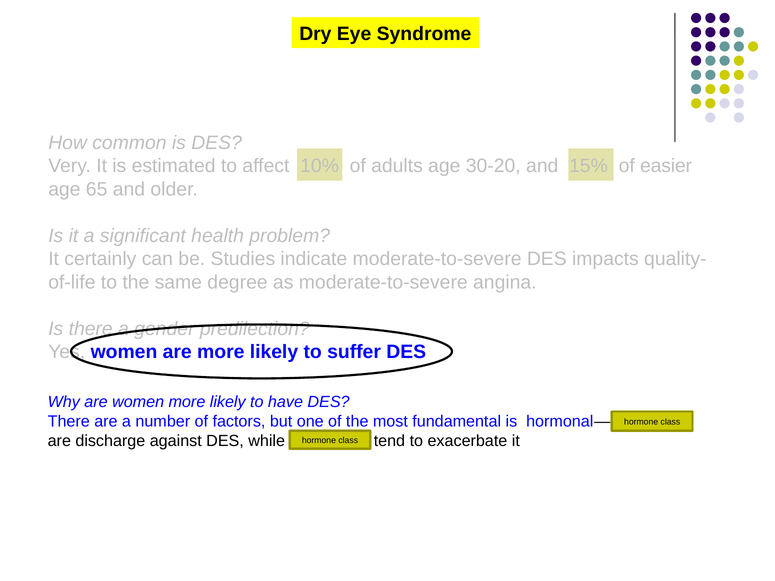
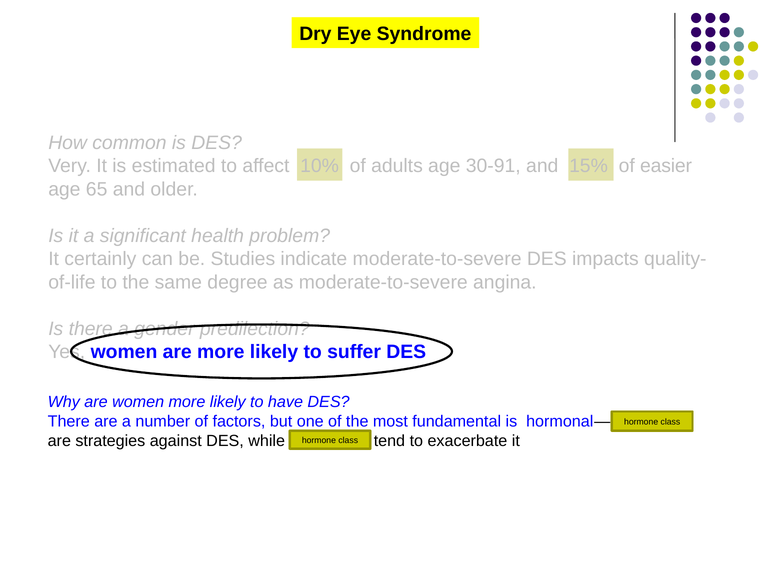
30-20: 30-20 -> 30-91
discharge: discharge -> strategies
